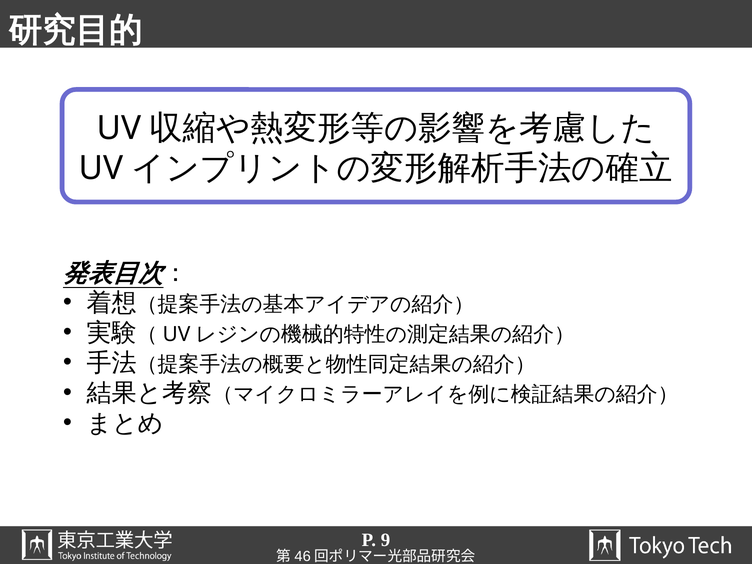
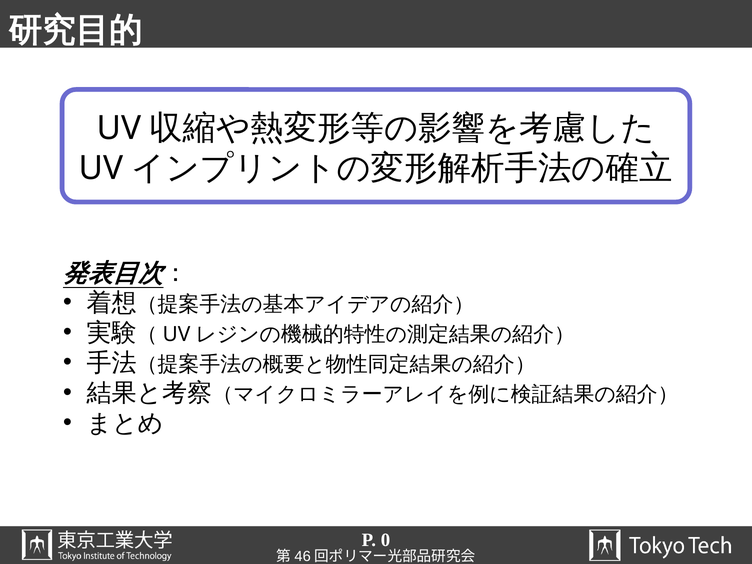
9: 9 -> 0
